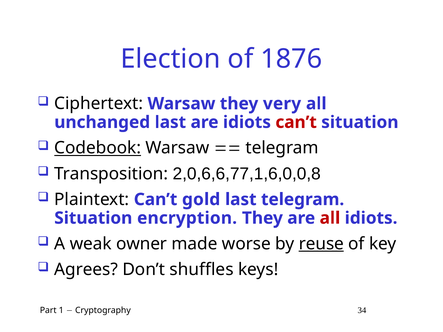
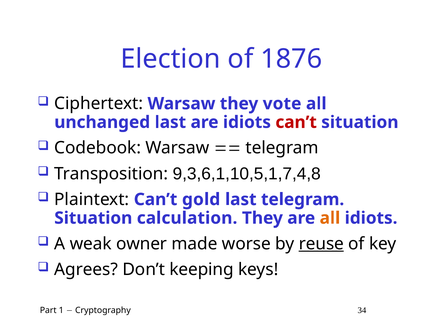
very: very -> vote
Codebook underline: present -> none
2,0,6,6,77,1,6,0,0,8: 2,0,6,6,77,1,6,0,0,8 -> 9,3,6,1,10,5,1,7,4,8
encryption: encryption -> calculation
all at (330, 218) colour: red -> orange
shuffles: shuffles -> keeping
